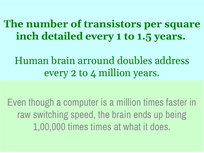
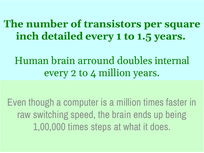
address: address -> internal
times times: times -> steps
